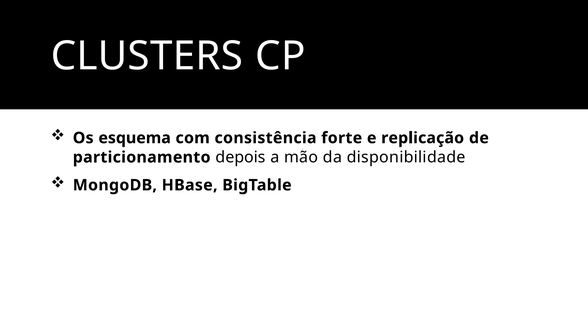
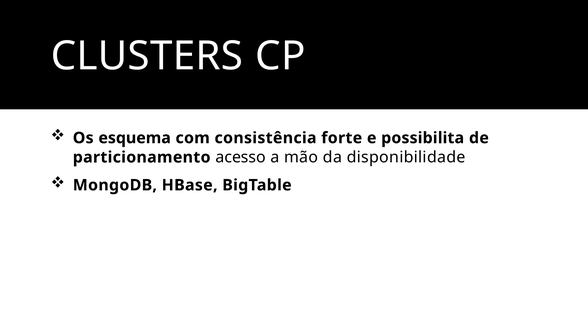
replicação: replicação -> possibilita
depois: depois -> acesso
